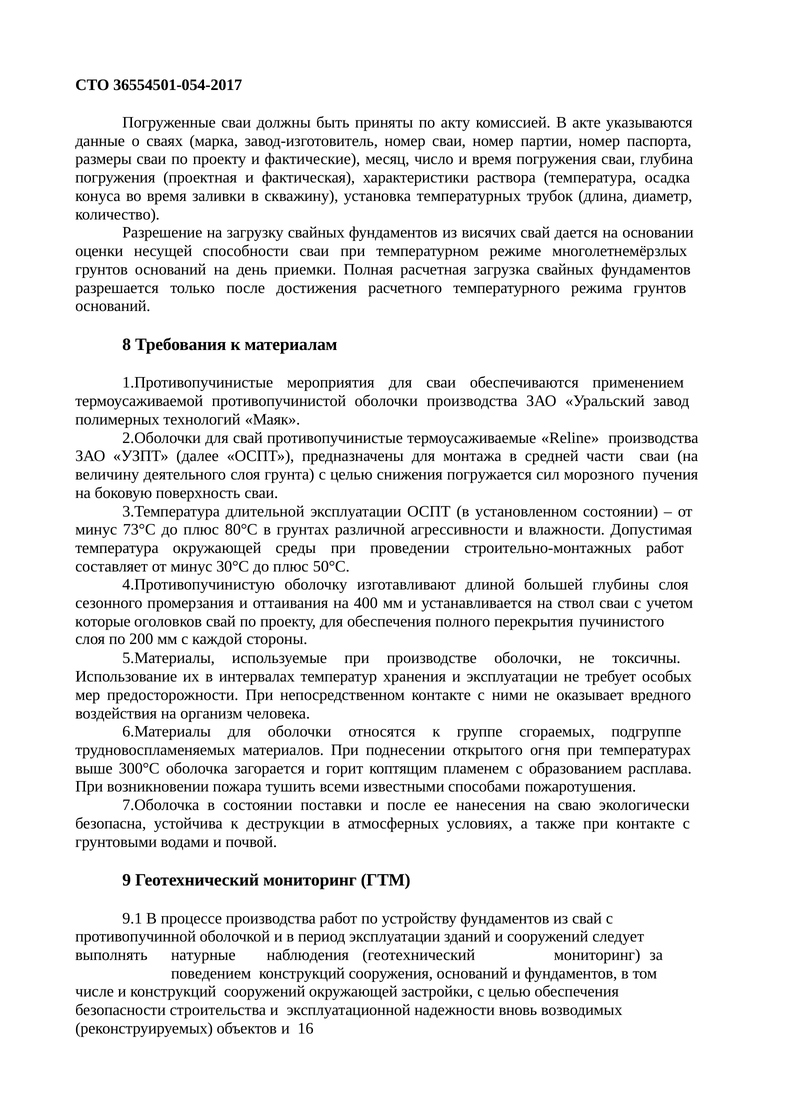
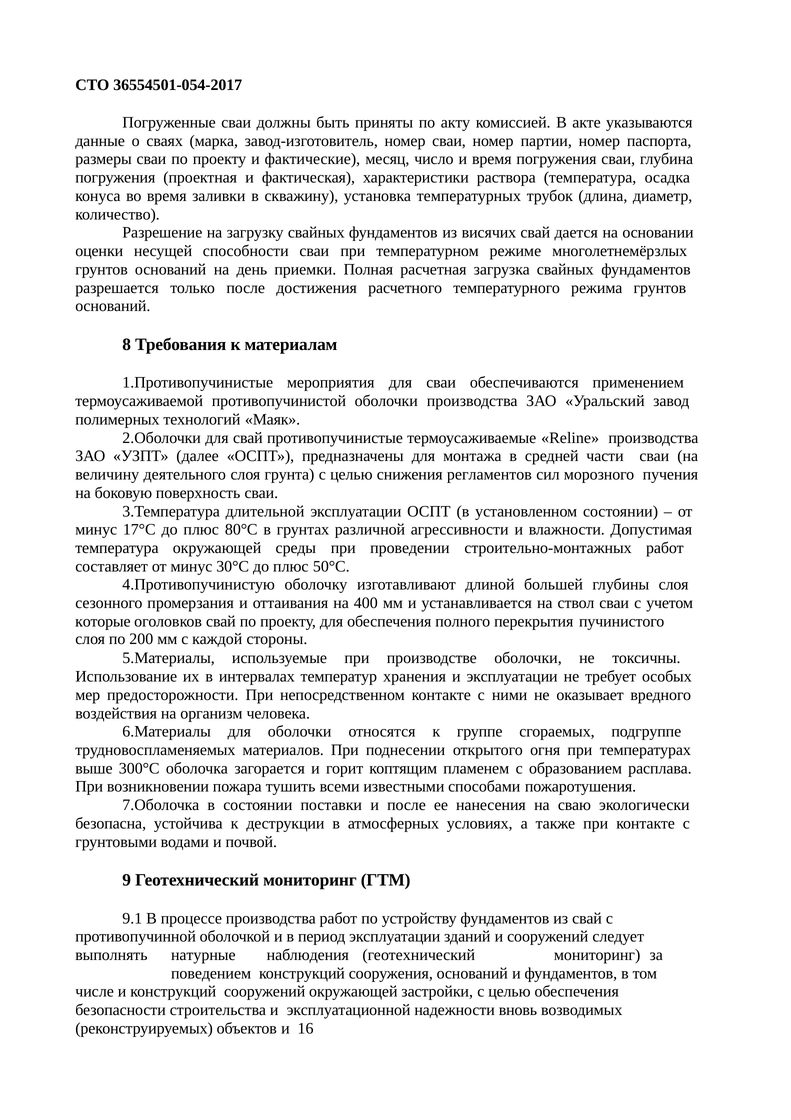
погружается: погружается -> регламентов
73°С: 73°С -> 17°С
